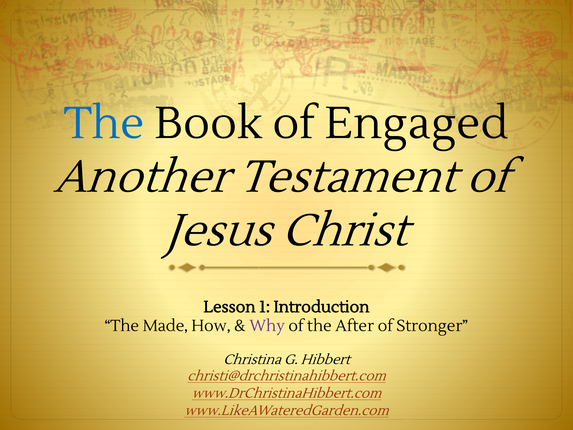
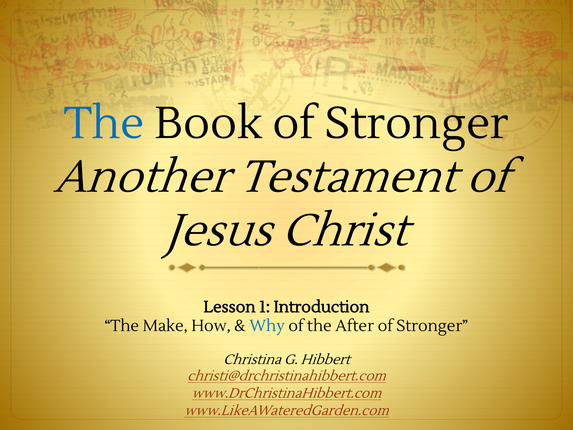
Book of Engaged: Engaged -> Stronger
Made: Made -> Make
Why colour: purple -> blue
